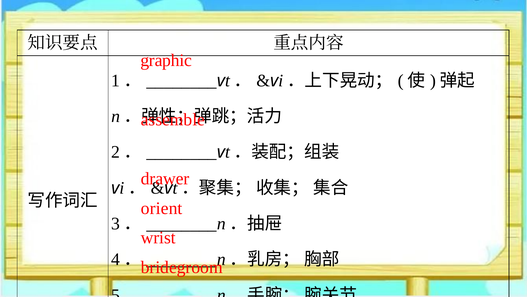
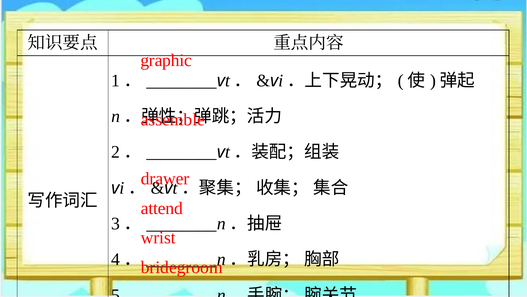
orient: orient -> attend
